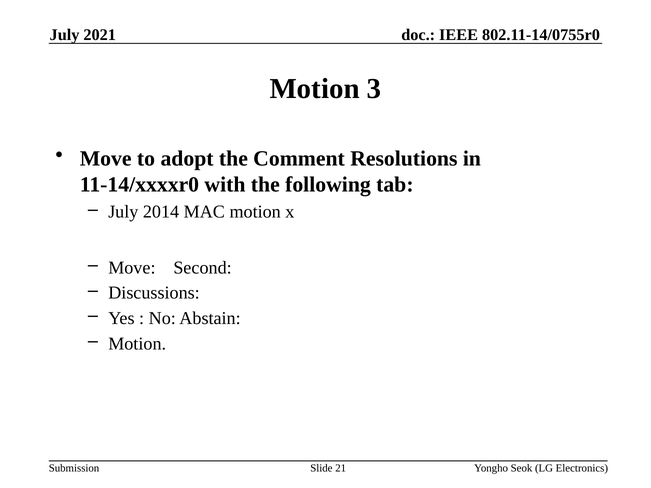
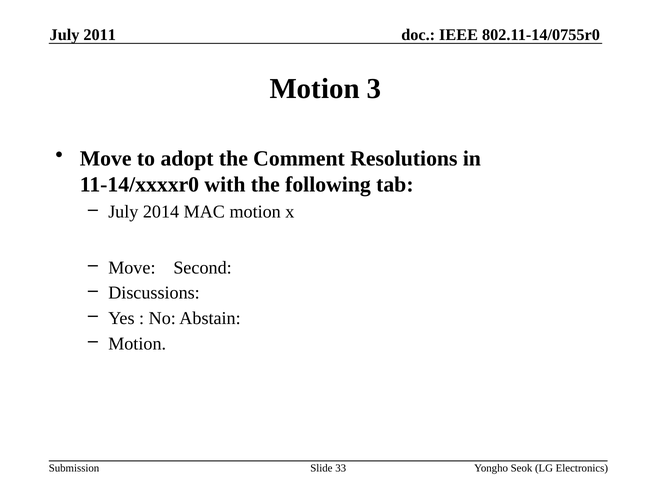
2021: 2021 -> 2011
21: 21 -> 33
